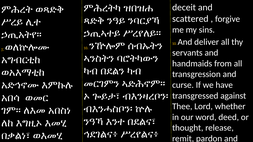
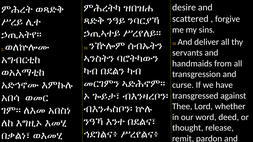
deceit: deceit -> desire
